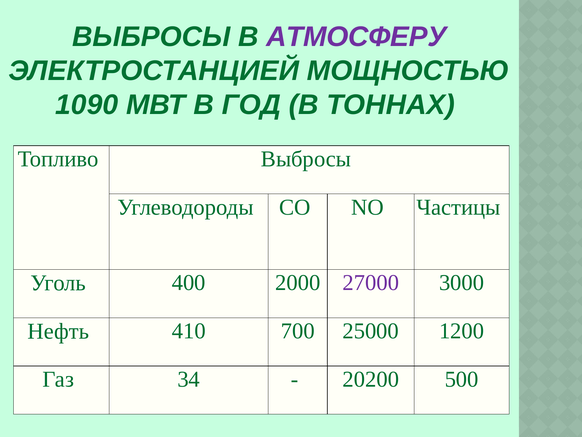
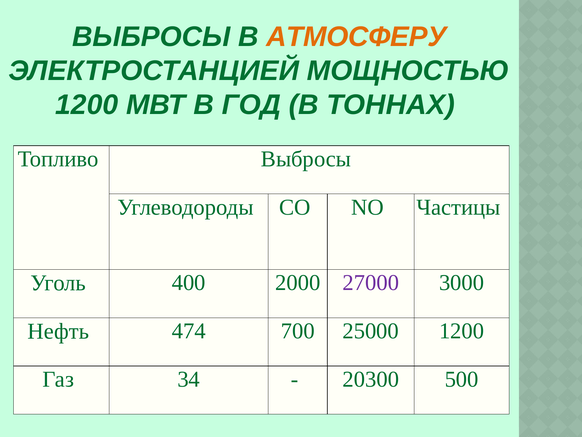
АТМОСФЕРУ colour: purple -> orange
1090 at (87, 105): 1090 -> 1200
410: 410 -> 474
20200: 20200 -> 20300
